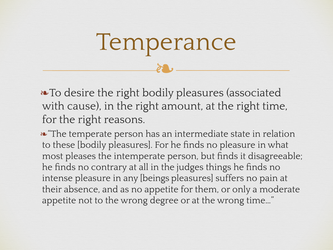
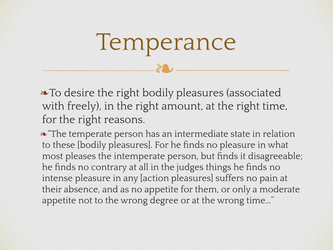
cause: cause -> freely
beings: beings -> action
